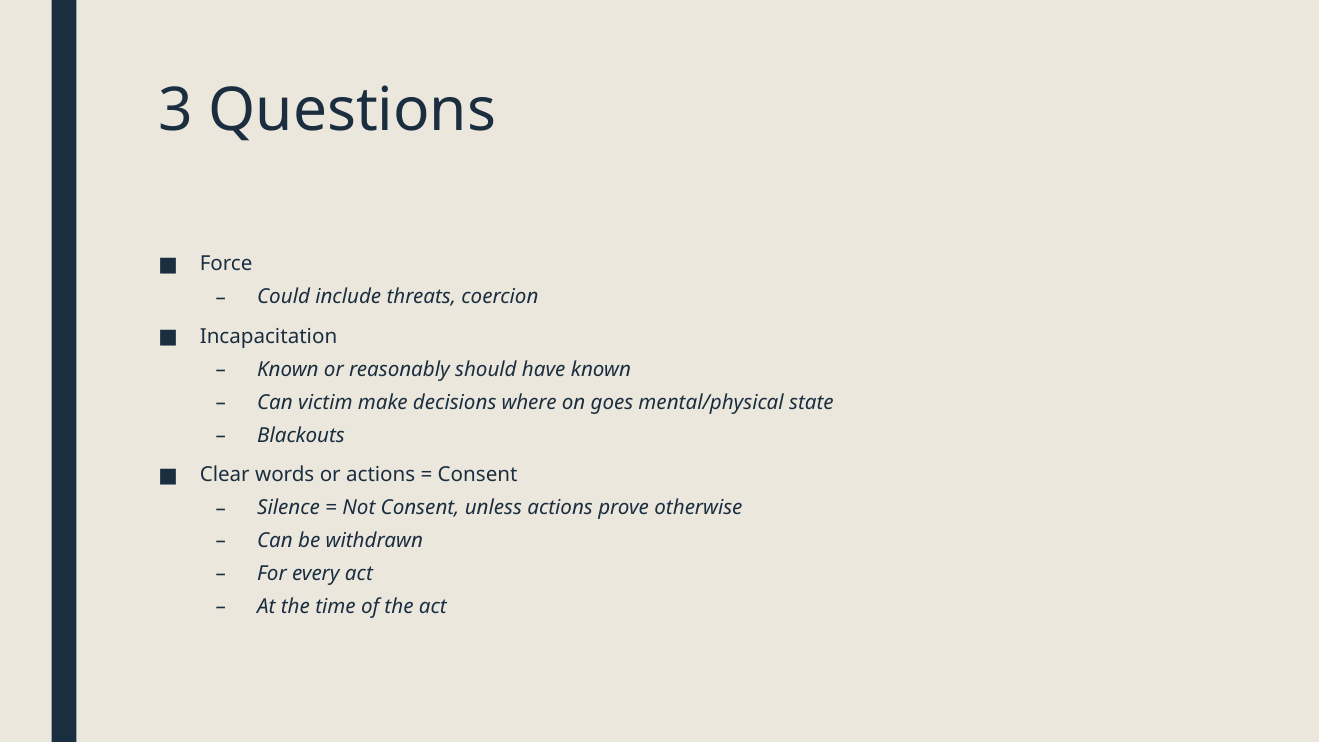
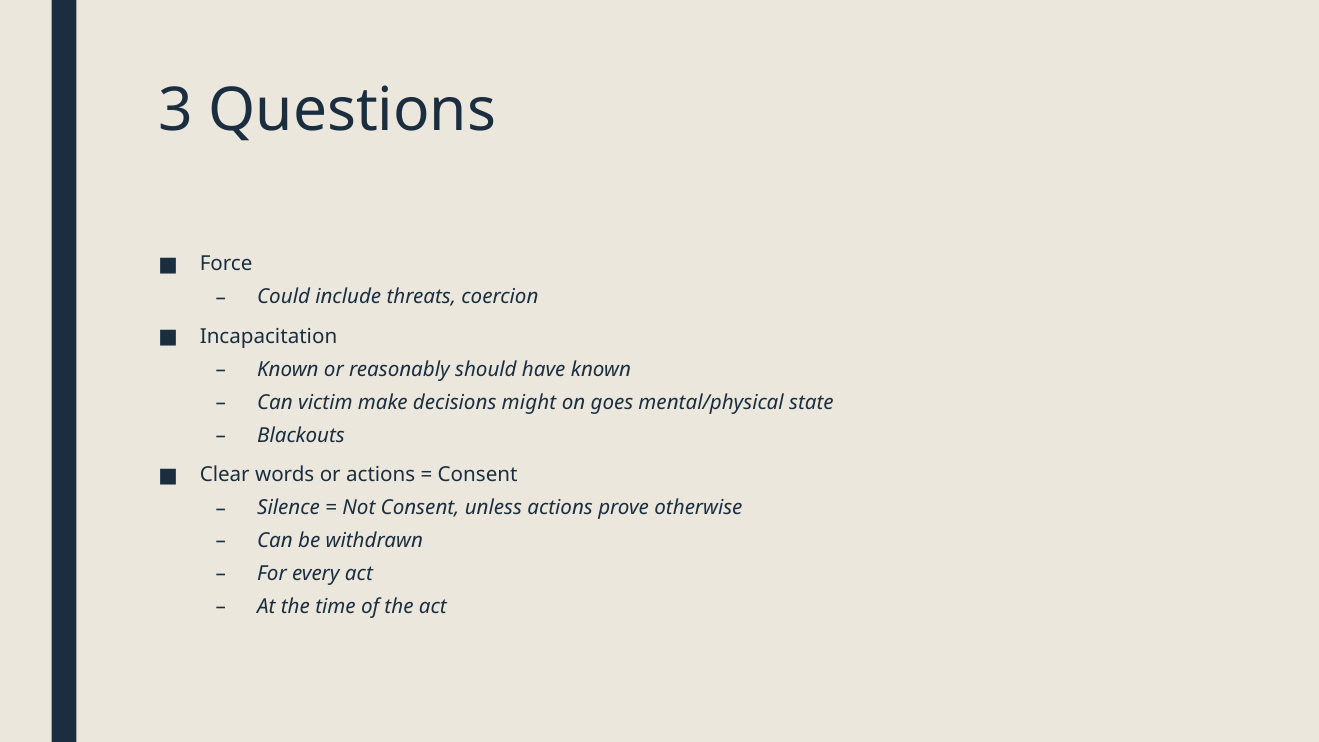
where: where -> might
